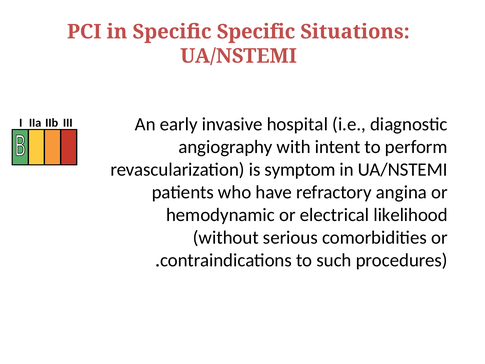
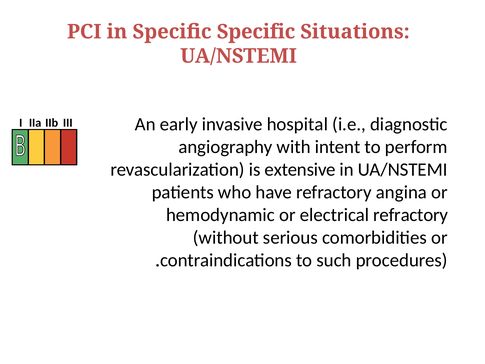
symptom: symptom -> extensive
electrical likelihood: likelihood -> refractory
